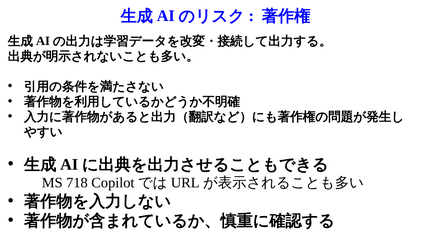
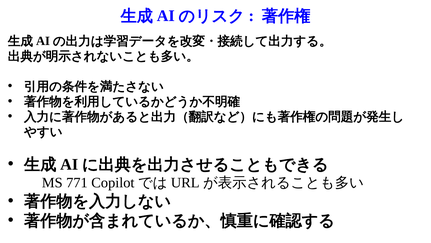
718: 718 -> 771
